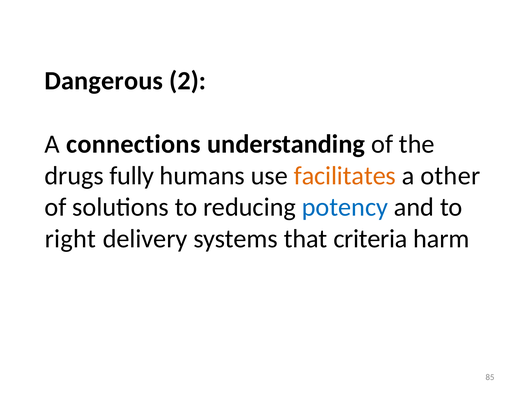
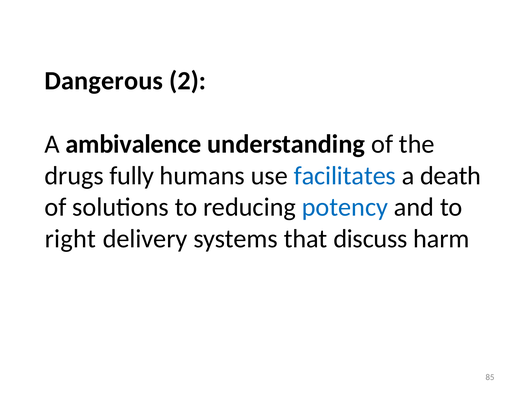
connections: connections -> ambivalence
facilitates colour: orange -> blue
other: other -> death
criteria: criteria -> discuss
